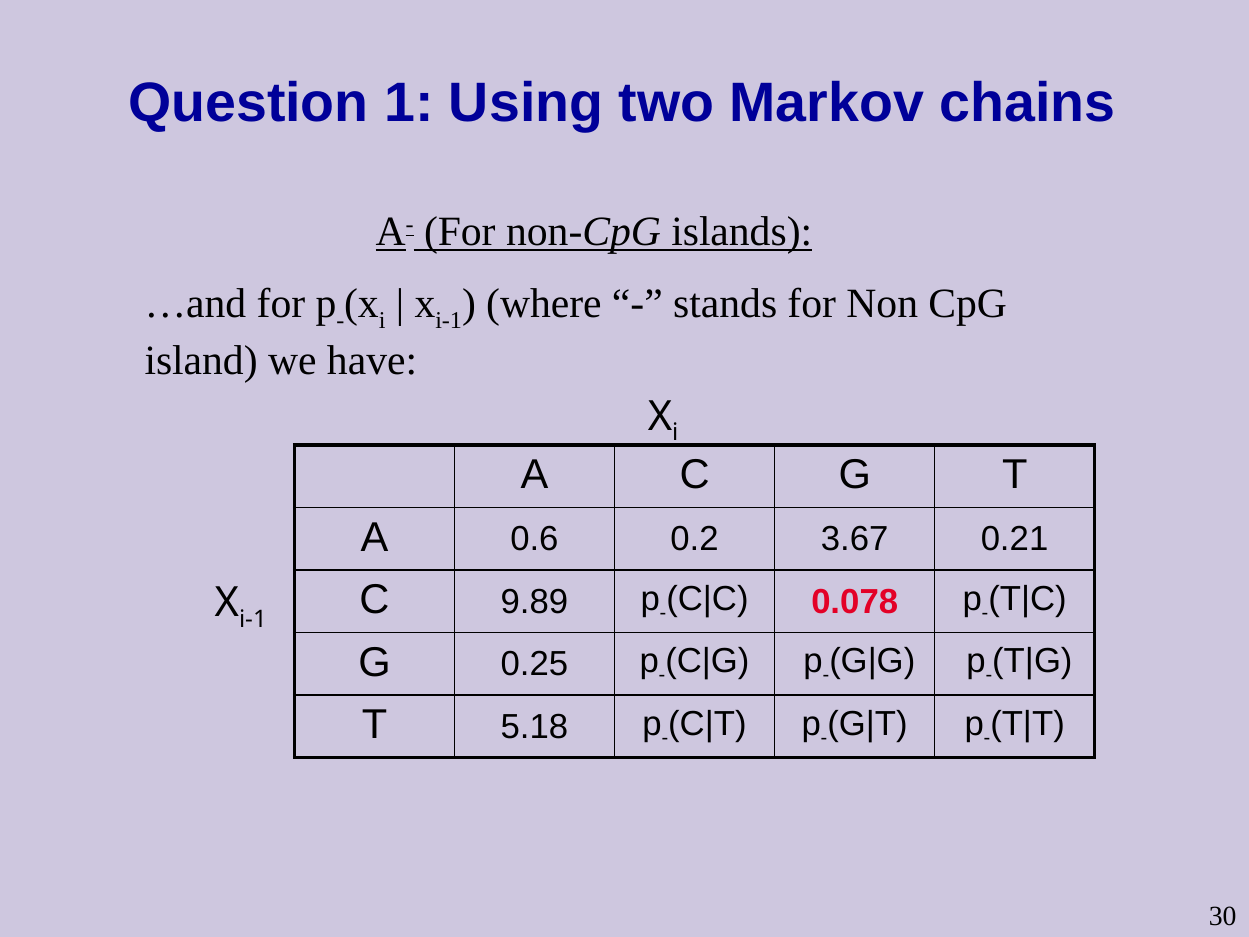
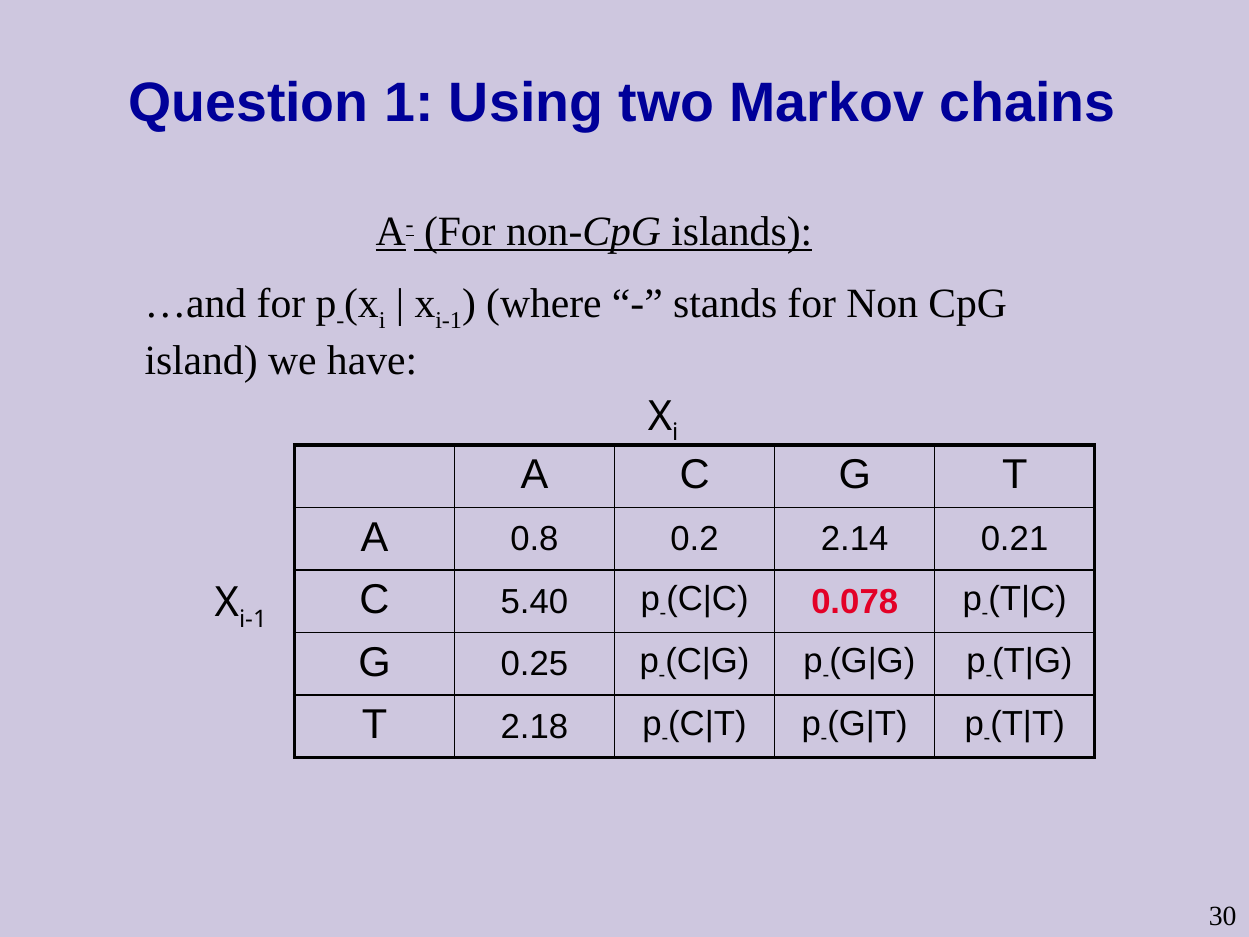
0.6: 0.6 -> 0.8
3.67: 3.67 -> 2.14
9.89: 9.89 -> 5.40
5.18: 5.18 -> 2.18
